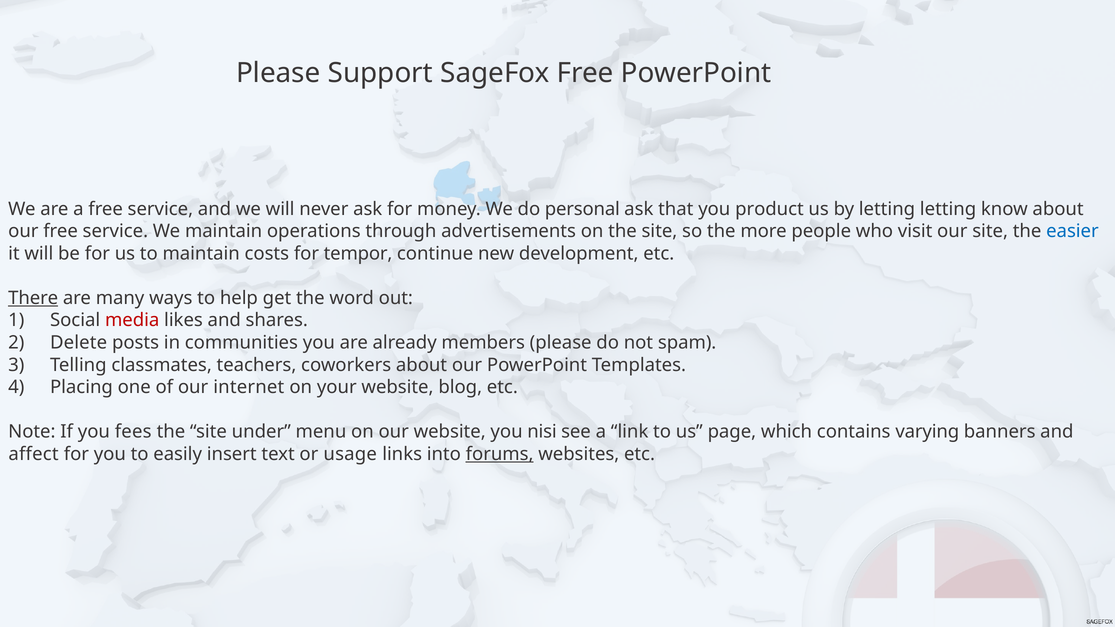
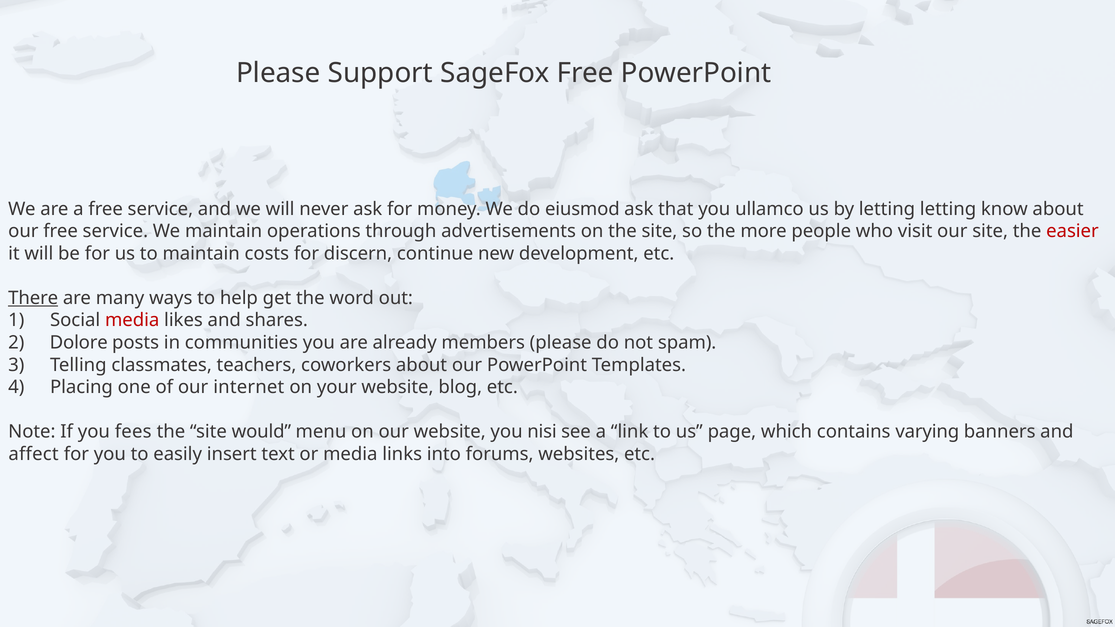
personal: personal -> eiusmod
product: product -> ullamco
easier colour: blue -> red
tempor: tempor -> discern
Delete: Delete -> Dolore
under: under -> would
or usage: usage -> media
forums underline: present -> none
